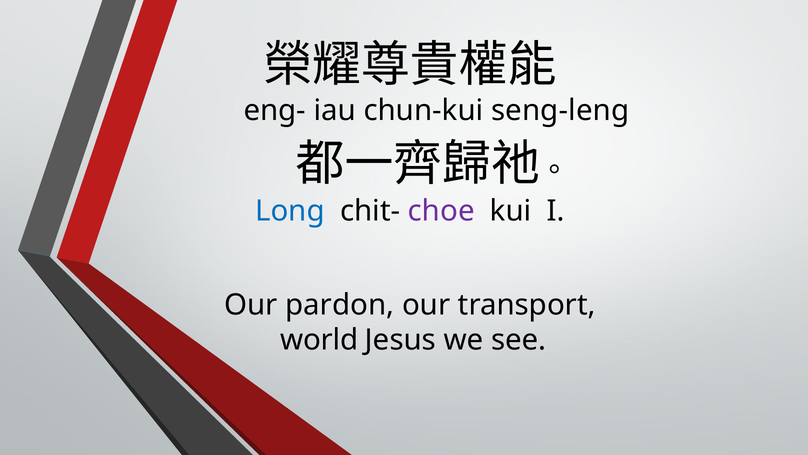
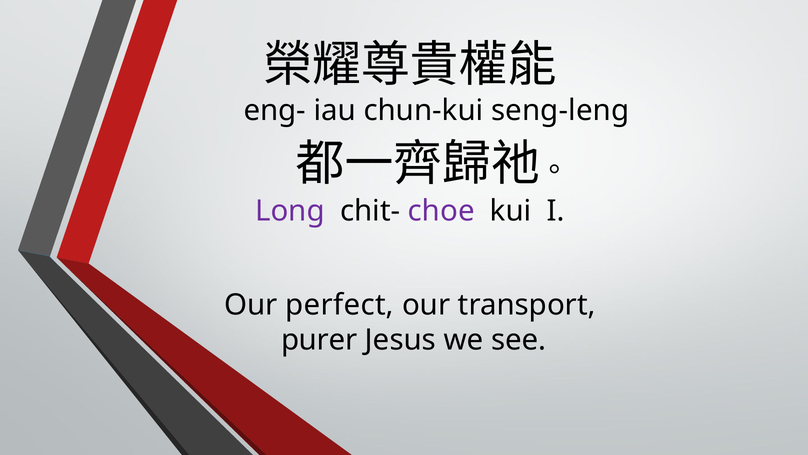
Long colour: blue -> purple
pardon: pardon -> perfect
world: world -> purer
